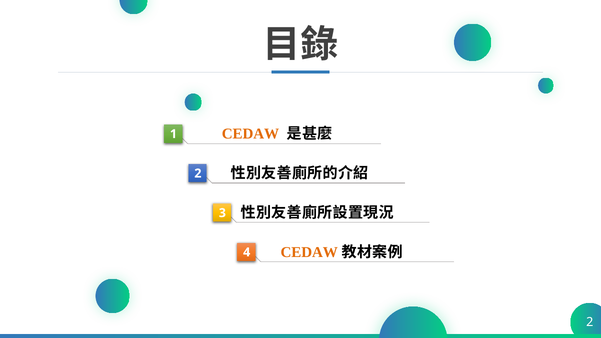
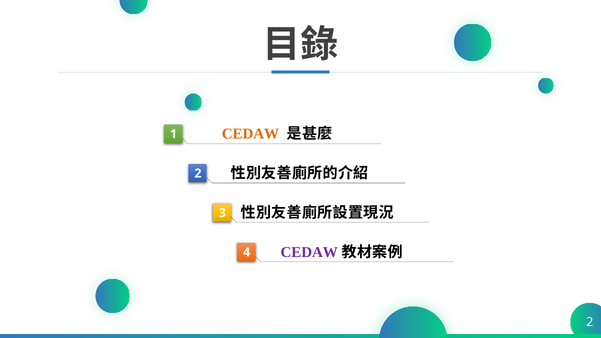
CEDAW at (309, 252) colour: orange -> purple
